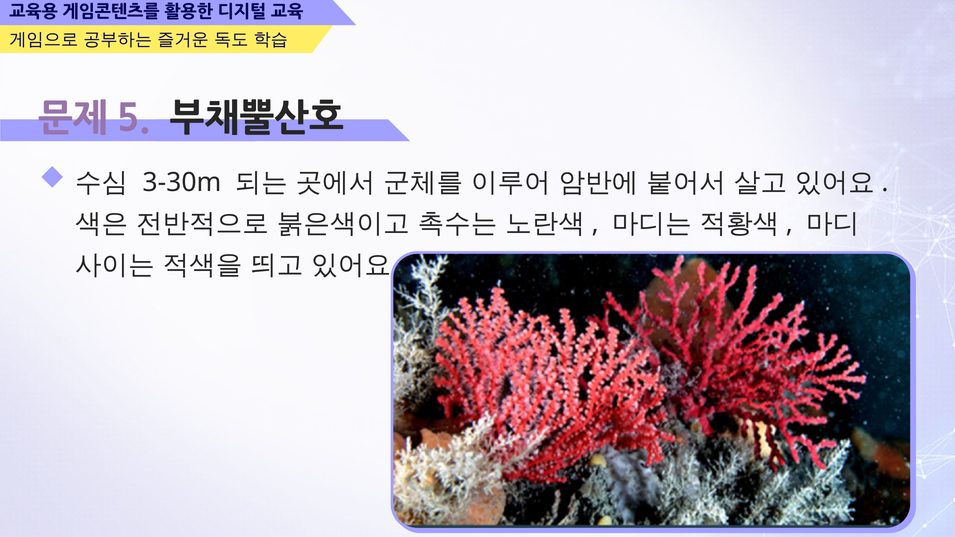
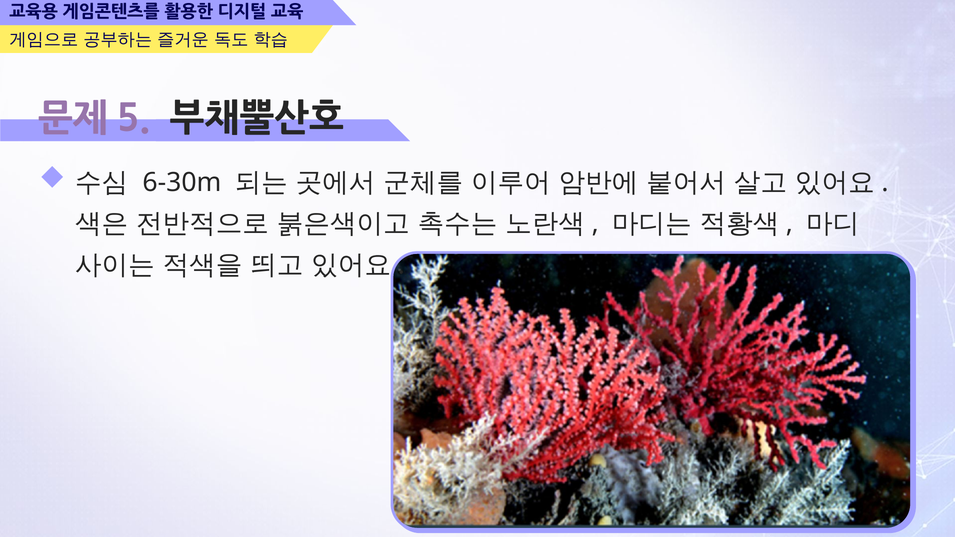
3-30m: 3-30m -> 6-30m
